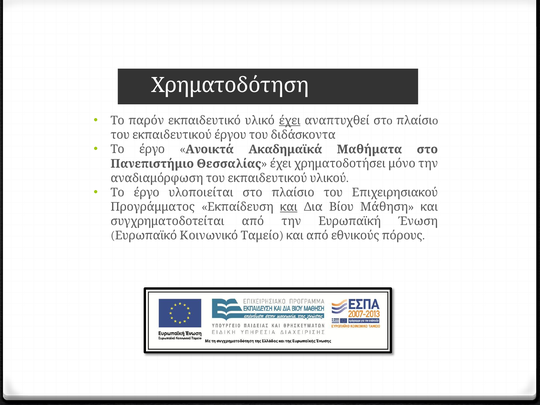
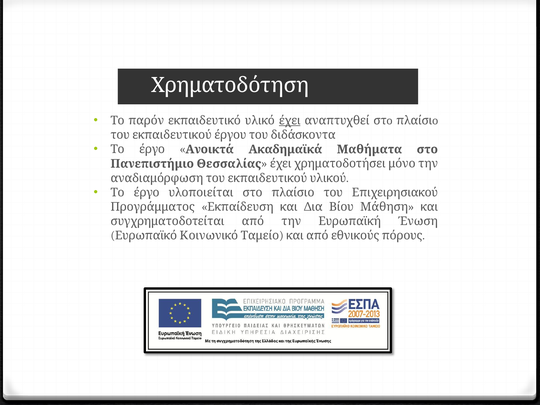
και at (289, 207) underline: present -> none
